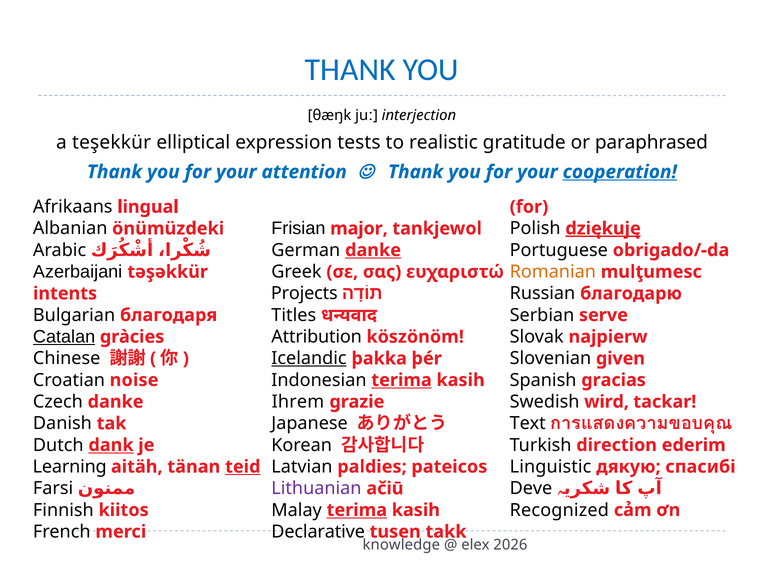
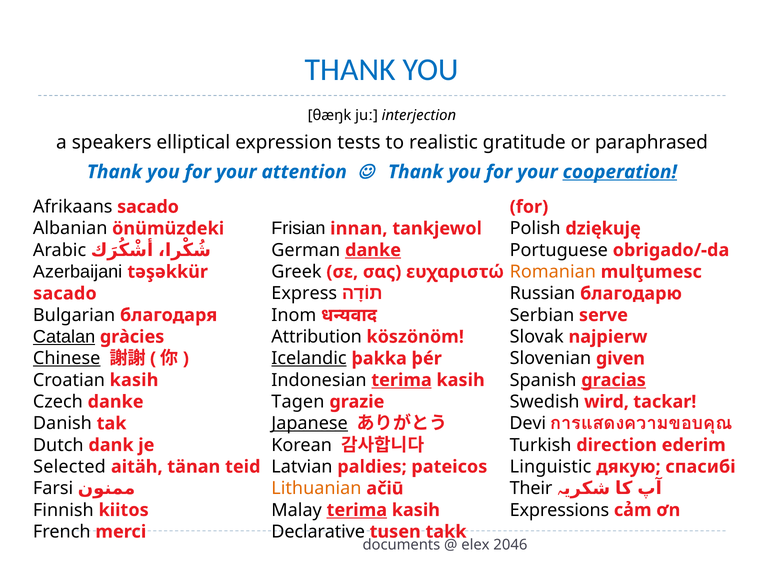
teşekkür: teşekkür -> speakers
Afrikaans lingual: lingual -> sacado
major: major -> innan
dziękuję underline: present -> none
Projects: Projects -> Express
intents at (65, 293): intents -> sacado
Titles: Titles -> Inom
Chinese underline: none -> present
Croatian noise: noise -> kasih
gracias underline: none -> present
Ihrem: Ihrem -> Tagen
Japanese underline: none -> present
Text: Text -> Devi
dank underline: present -> none
Learning: Learning -> Selected
teid underline: present -> none
Lithuanian colour: purple -> orange
Deve: Deve -> Their
Recognized: Recognized -> Expressions
knowledge: knowledge -> documents
2026: 2026 -> 2046
